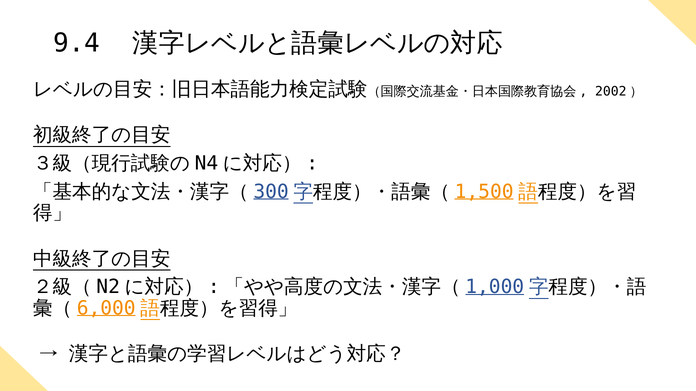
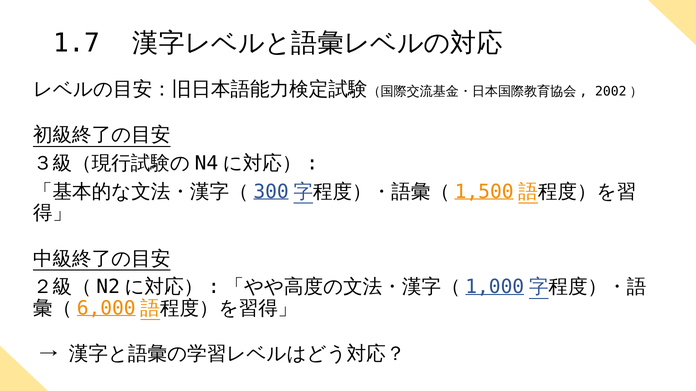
9.4: 9.4 -> 1.7
